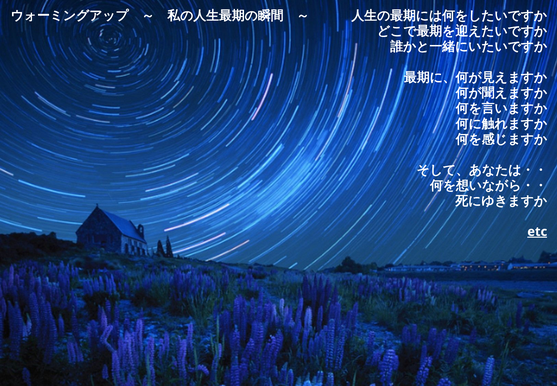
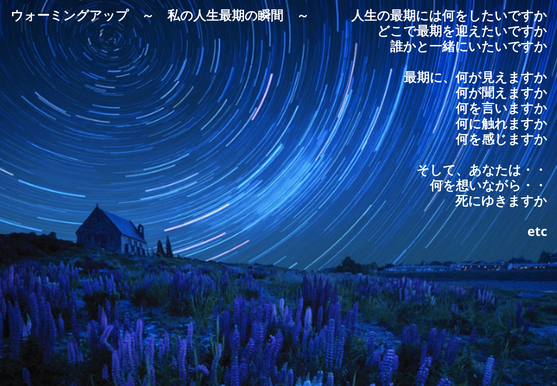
etc underline: present -> none
